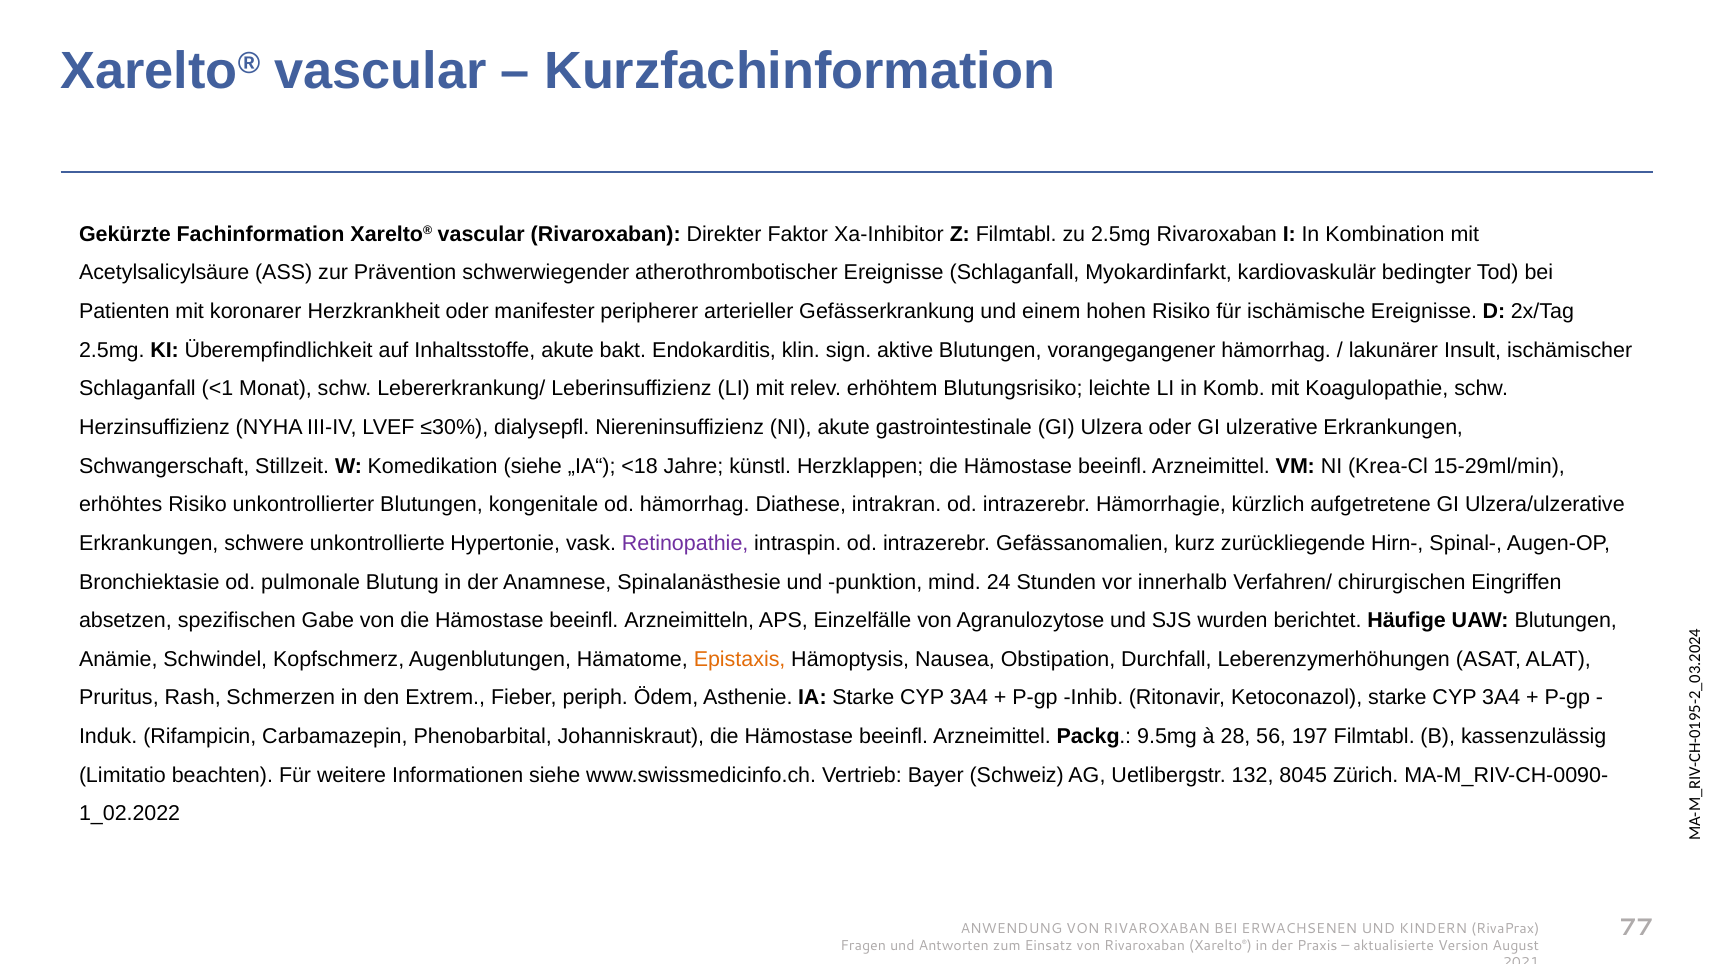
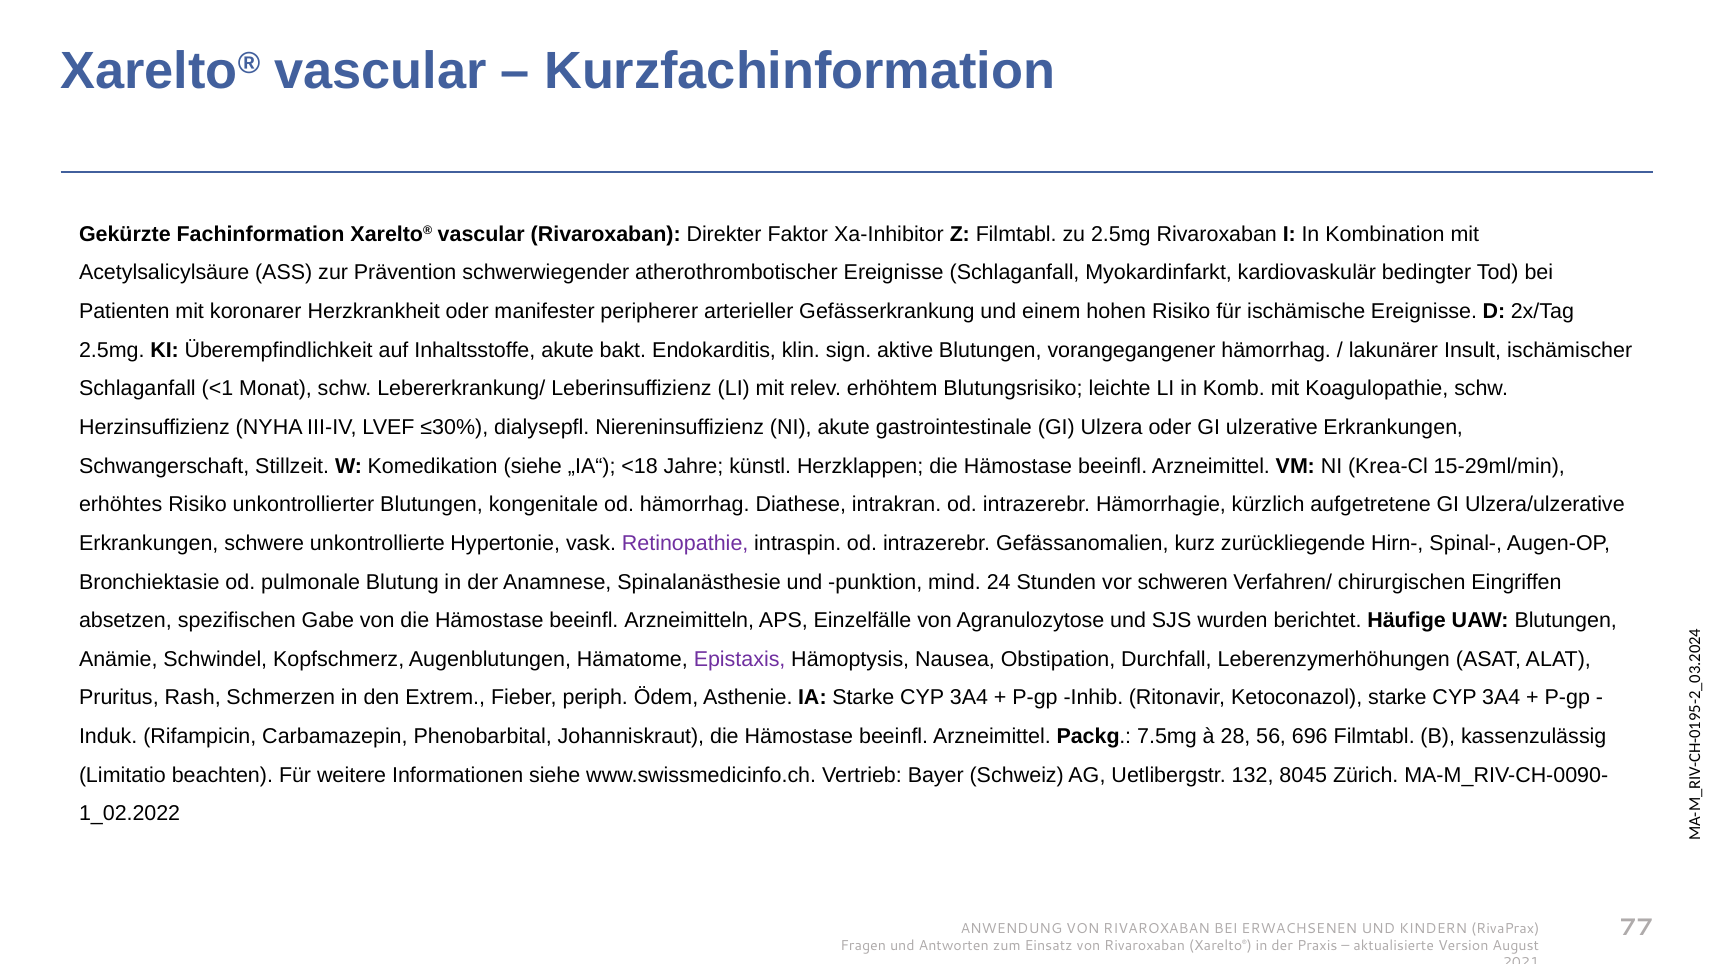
innerhalb: innerhalb -> schweren
Epistaxis colour: orange -> purple
9.5mg: 9.5mg -> 7.5mg
197: 197 -> 696
